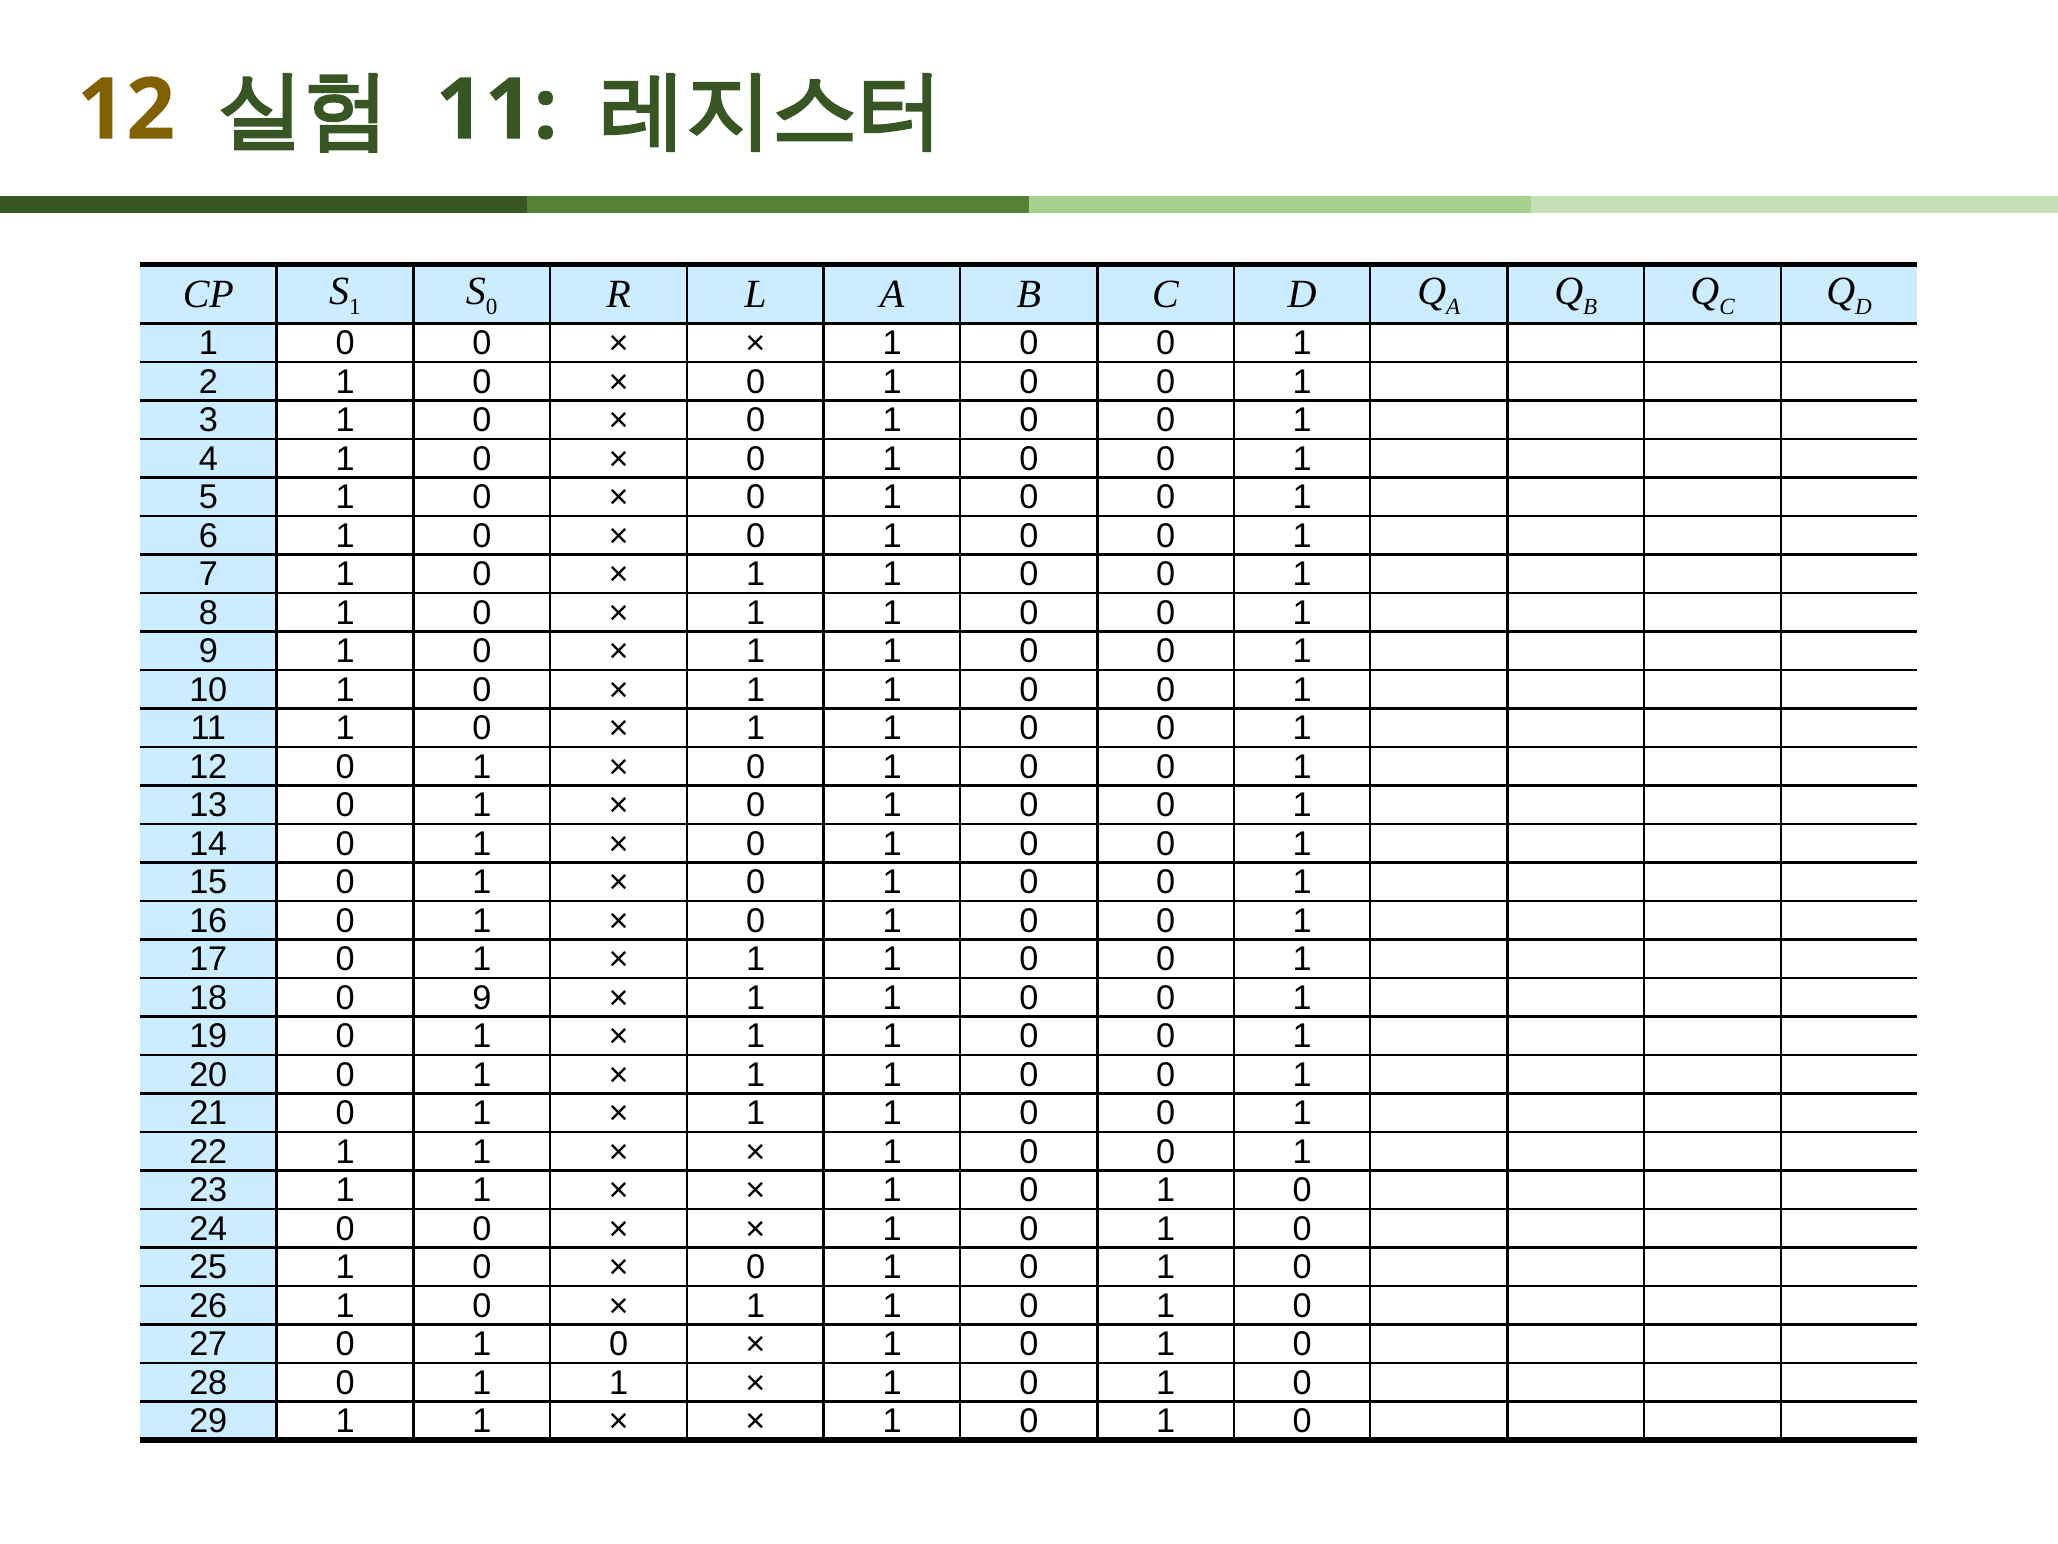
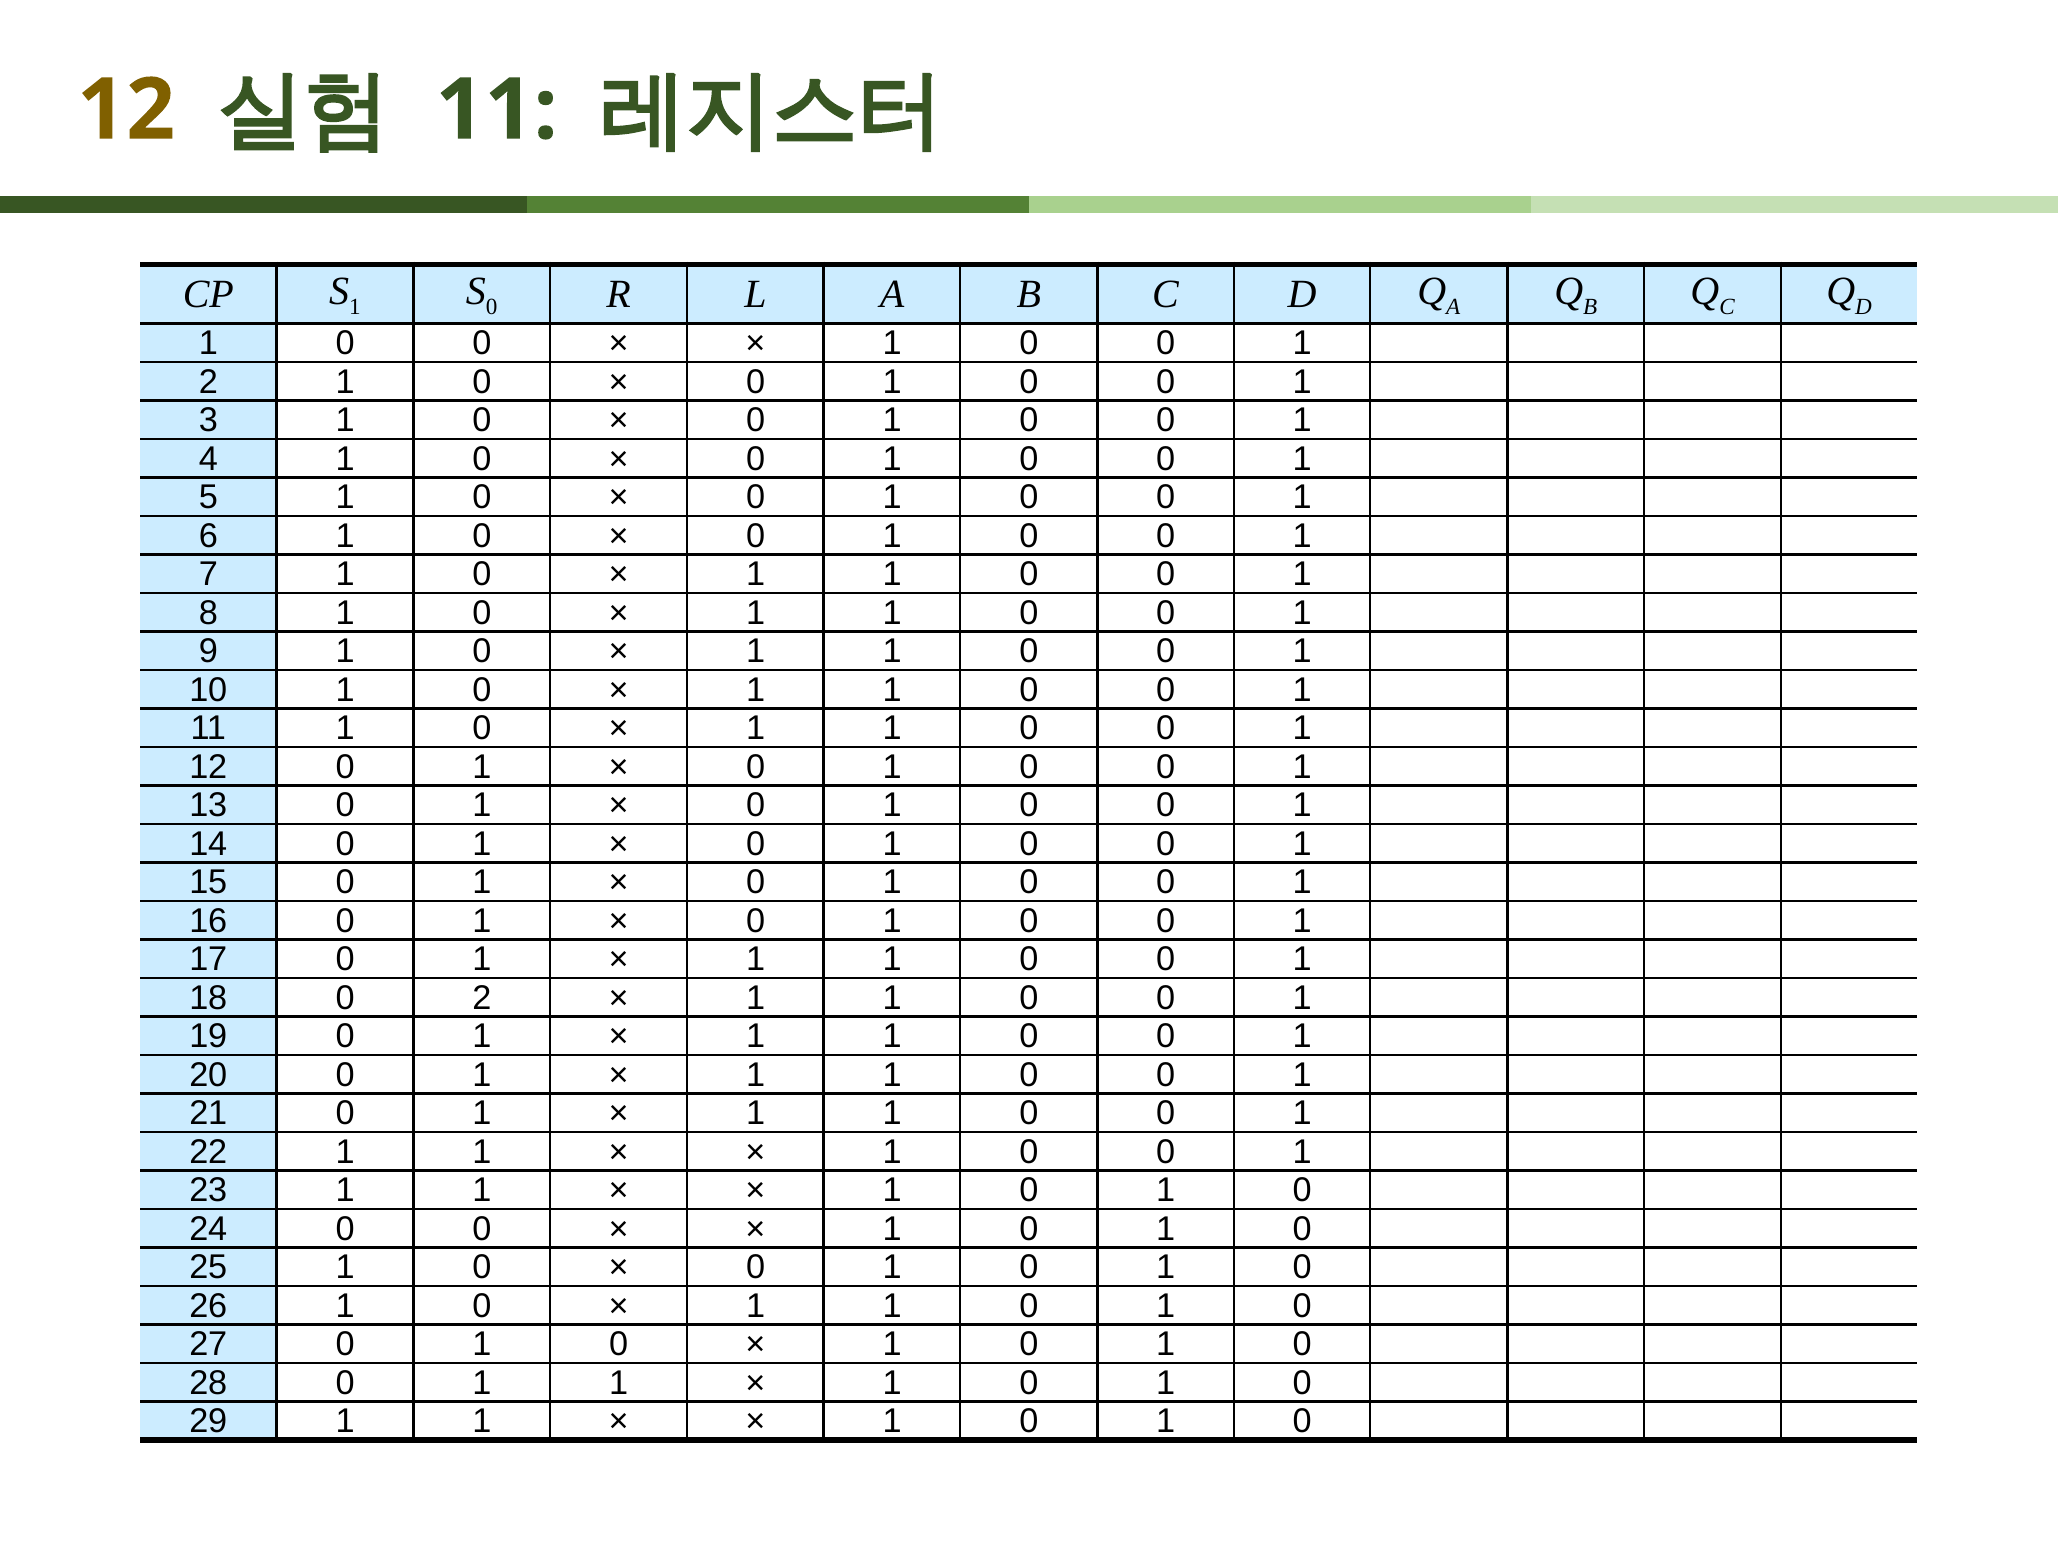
0 9: 9 -> 2
